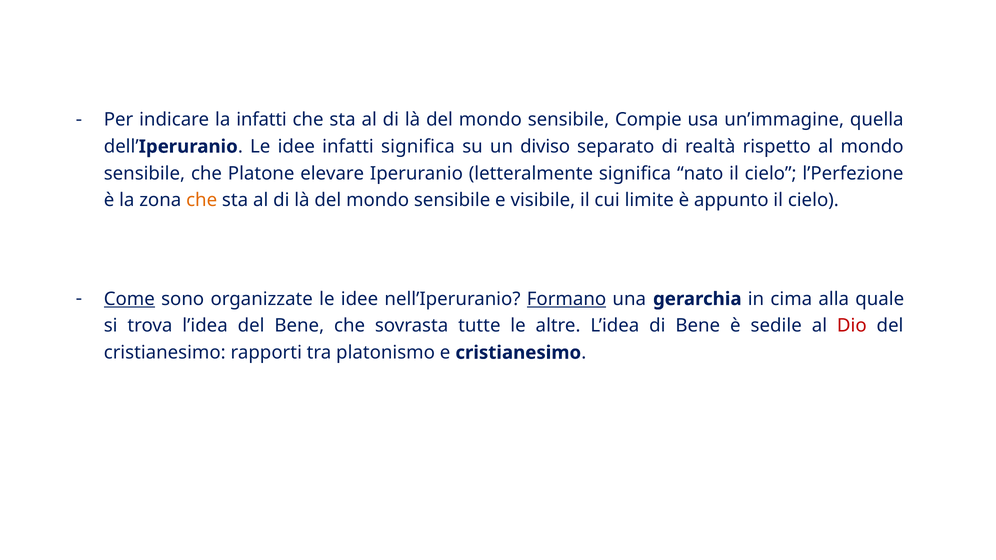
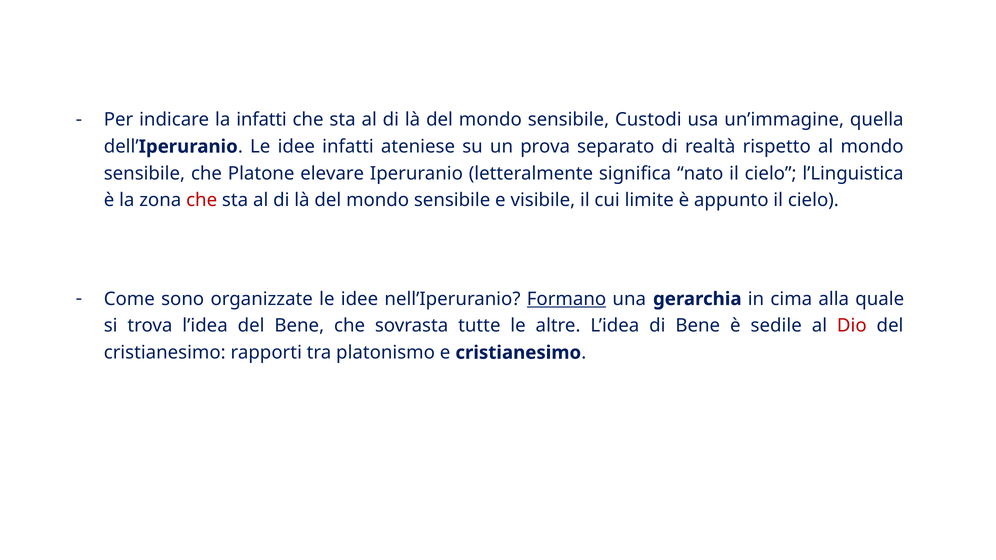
Compie: Compie -> Custodi
infatti significa: significa -> ateniese
diviso: diviso -> prova
l’Perfezione: l’Perfezione -> l’Linguistica
che at (202, 200) colour: orange -> red
Come underline: present -> none
